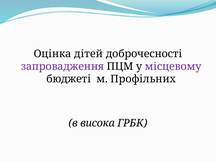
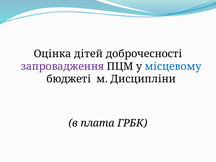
місцевому colour: purple -> blue
Профільних: Профільних -> Дисципліни
висока: висока -> плата
